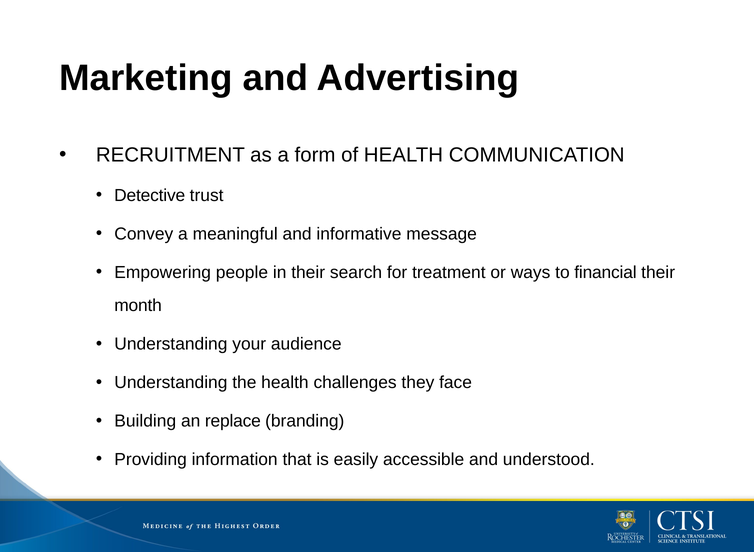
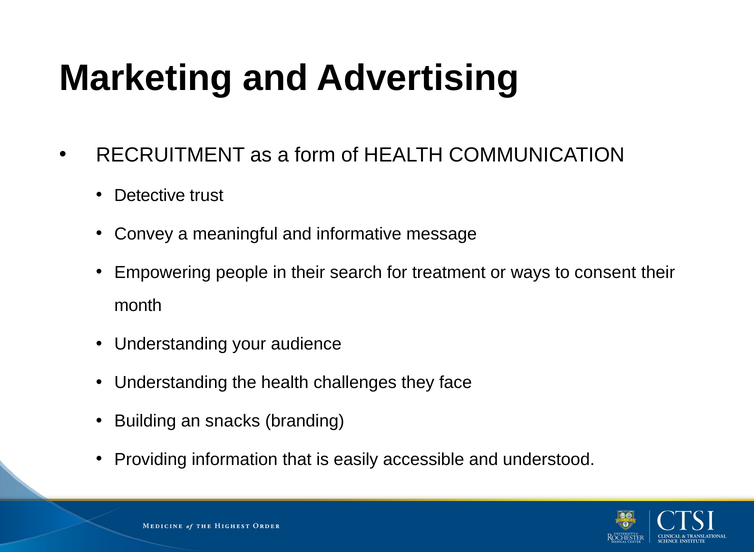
financial: financial -> consent
replace: replace -> snacks
